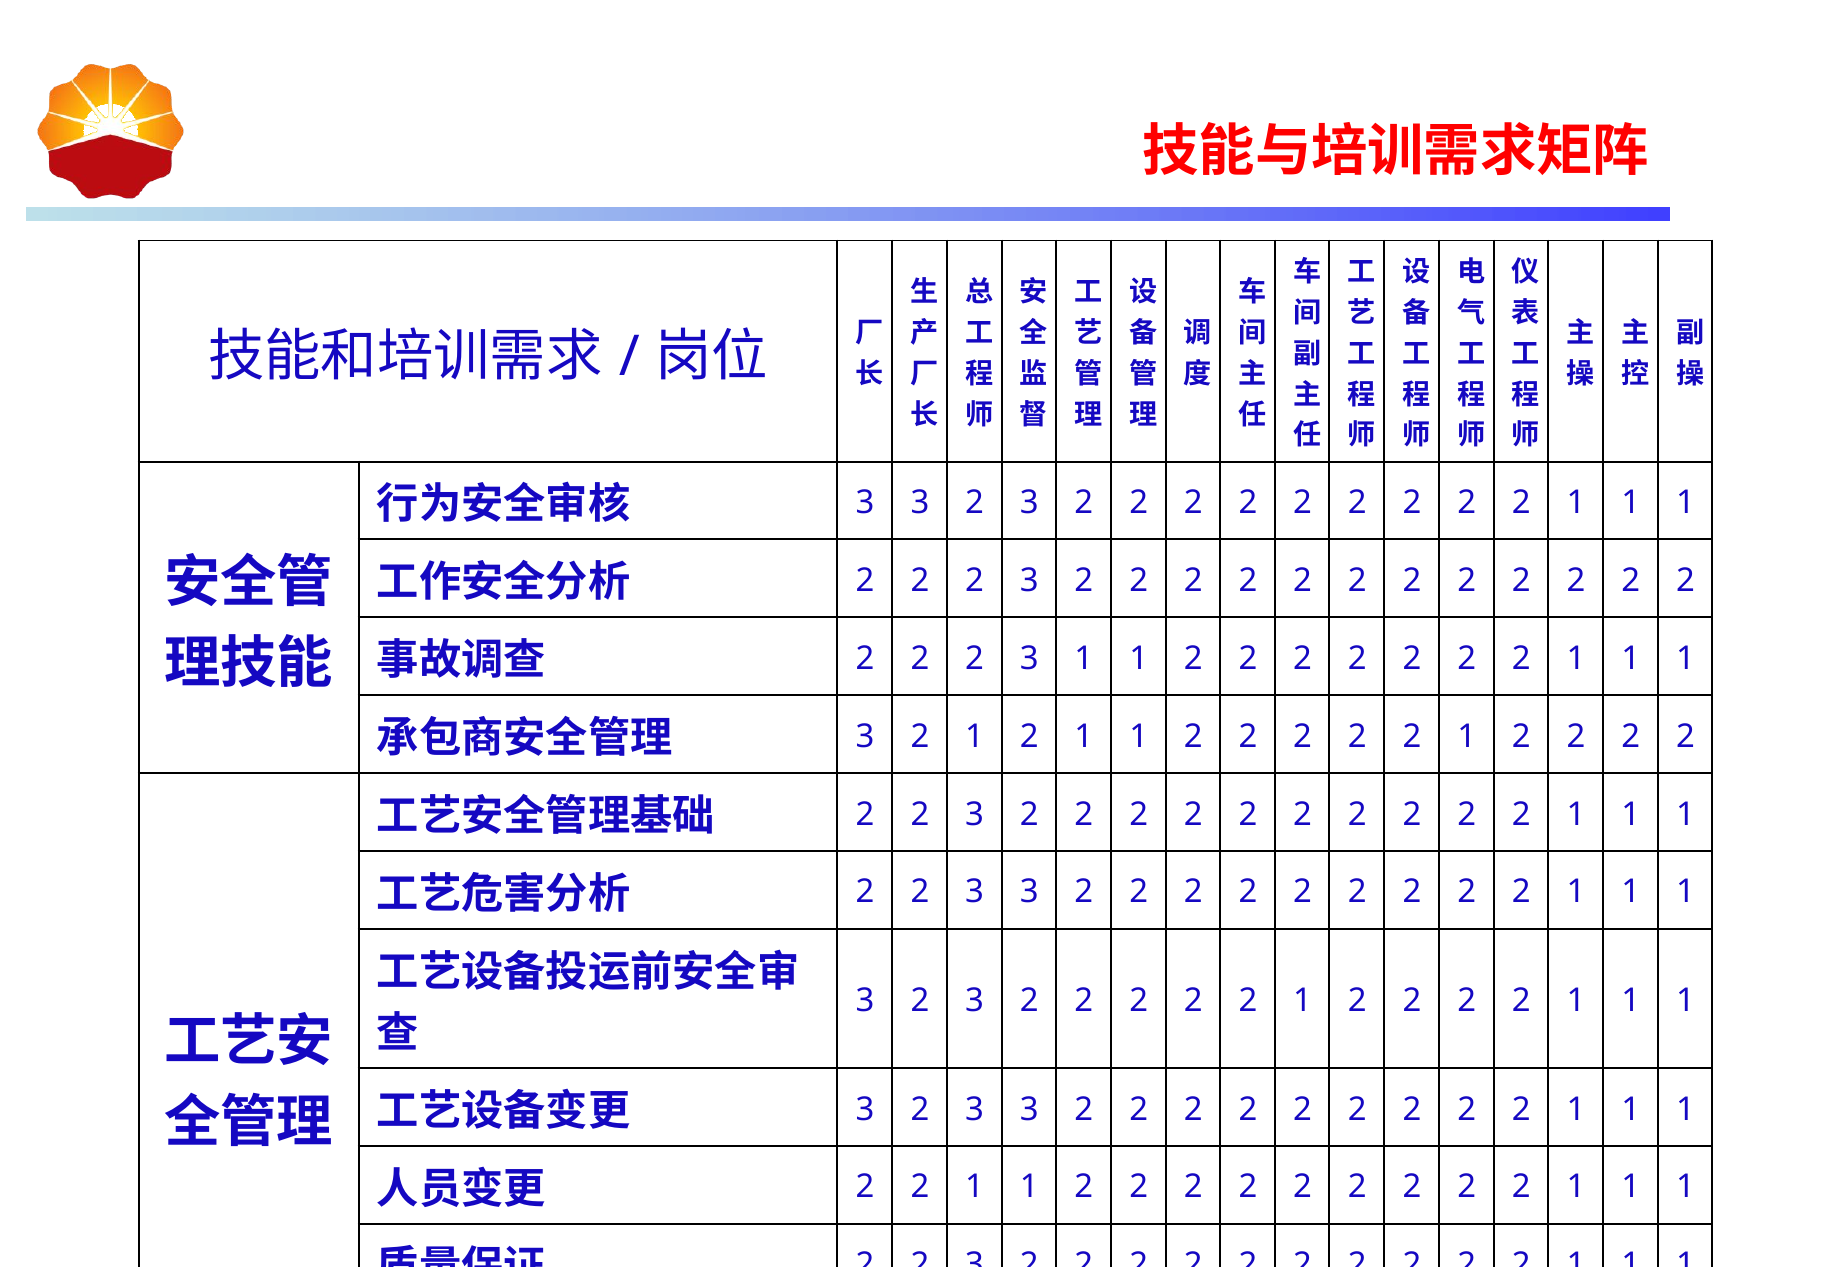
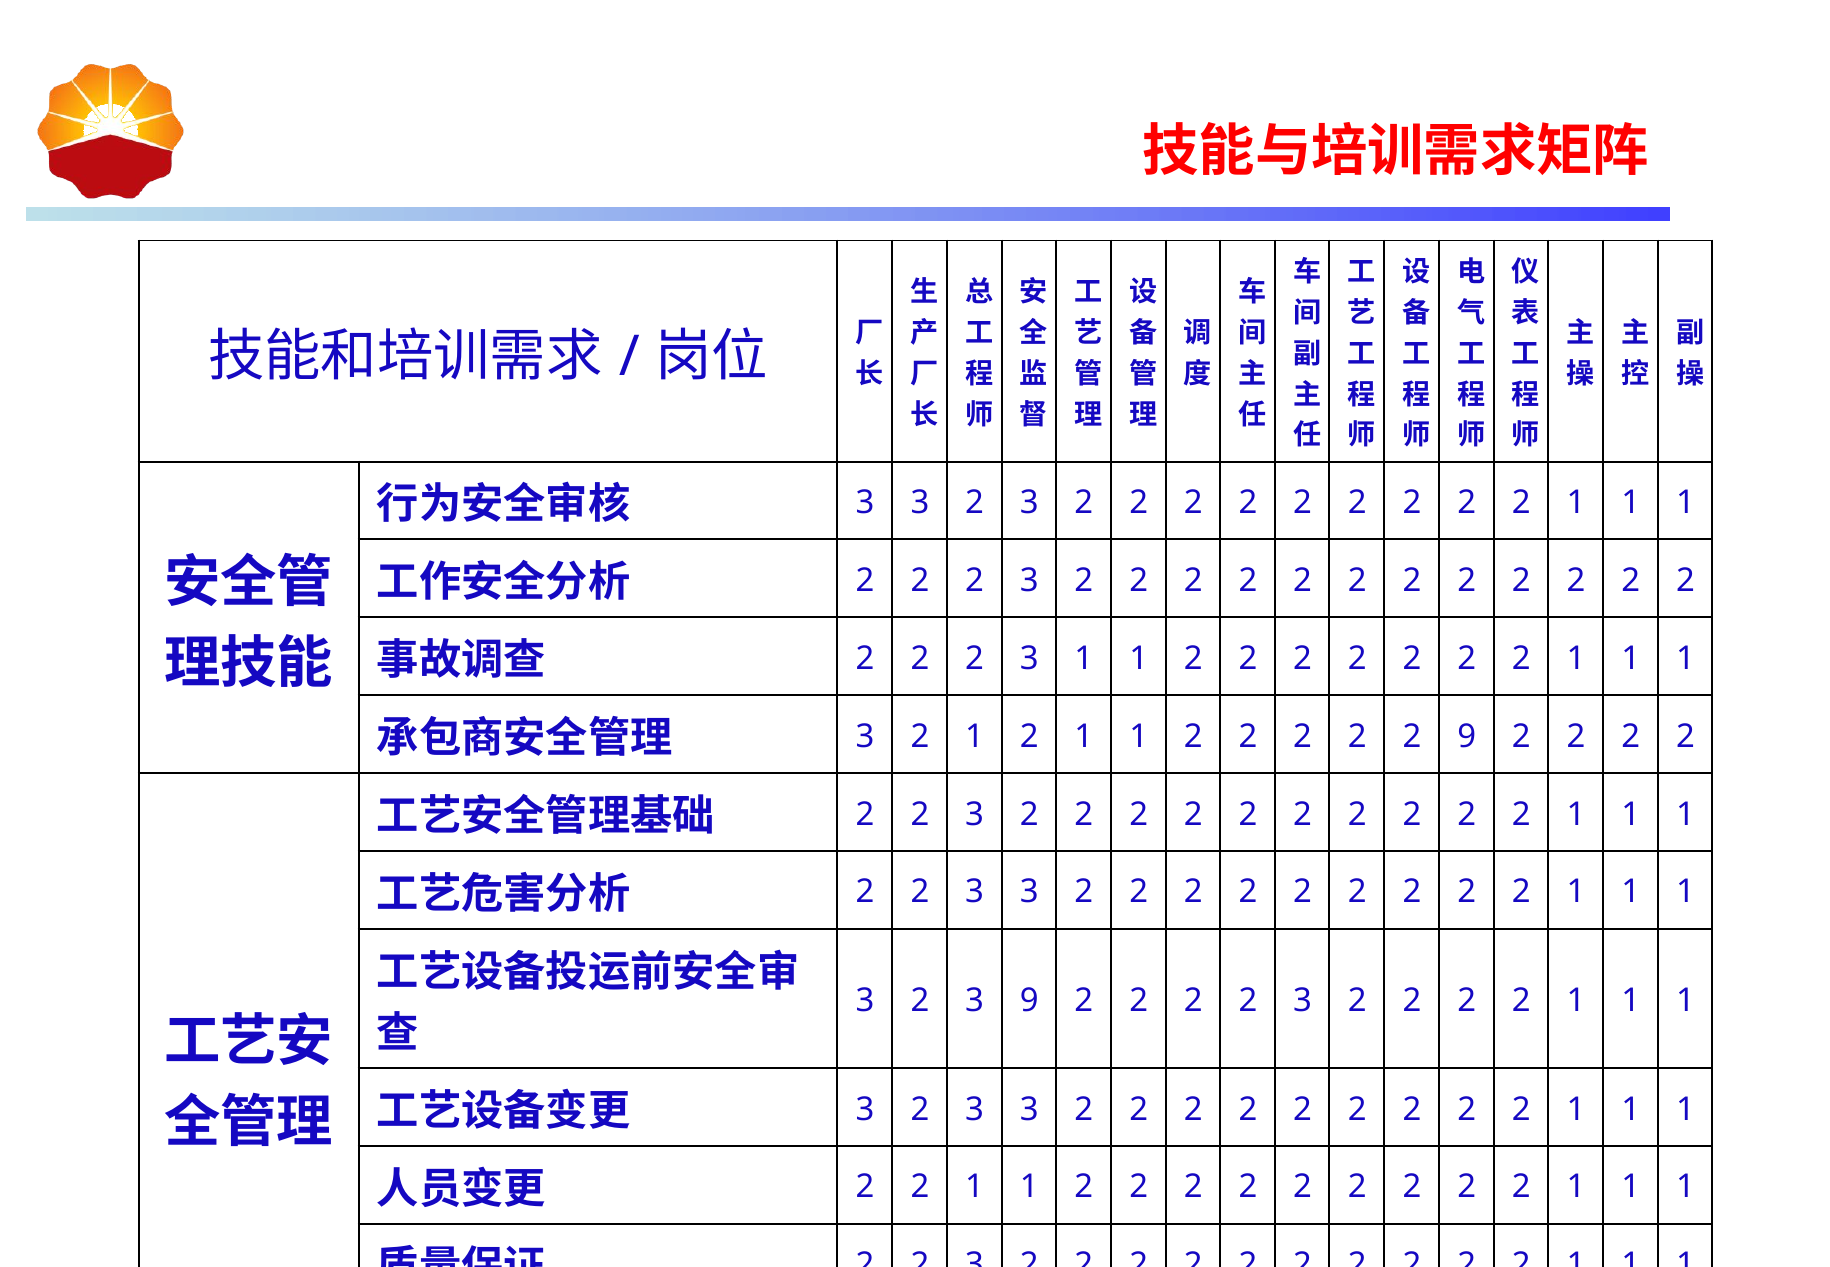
1 at (1467, 736): 1 -> 9
2 at (1029, 1001): 2 -> 9
1 at (1303, 1001): 1 -> 3
